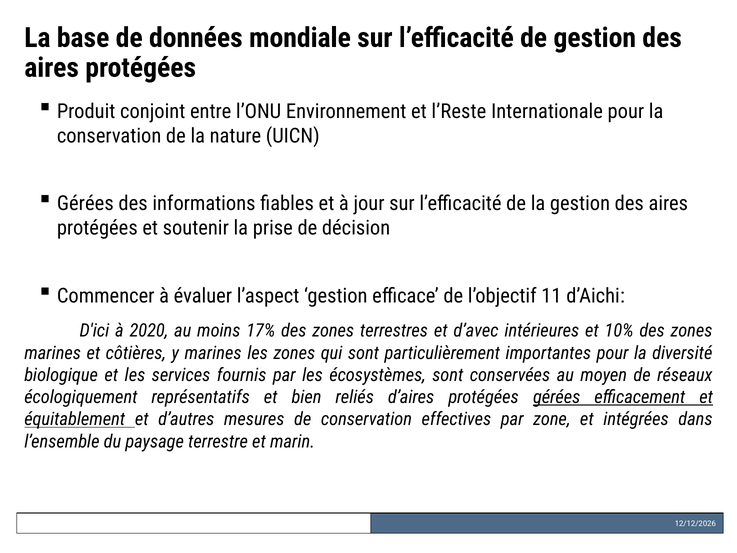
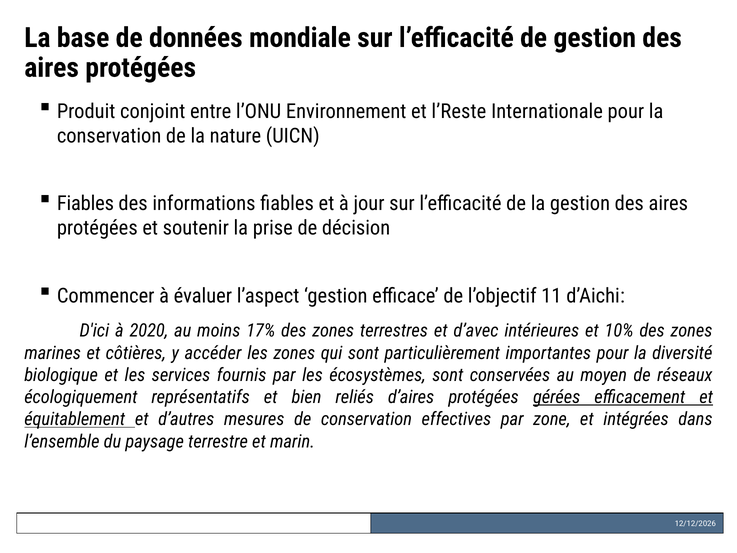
Gérées at (85, 204): Gérées -> Fiables
y marines: marines -> accéder
